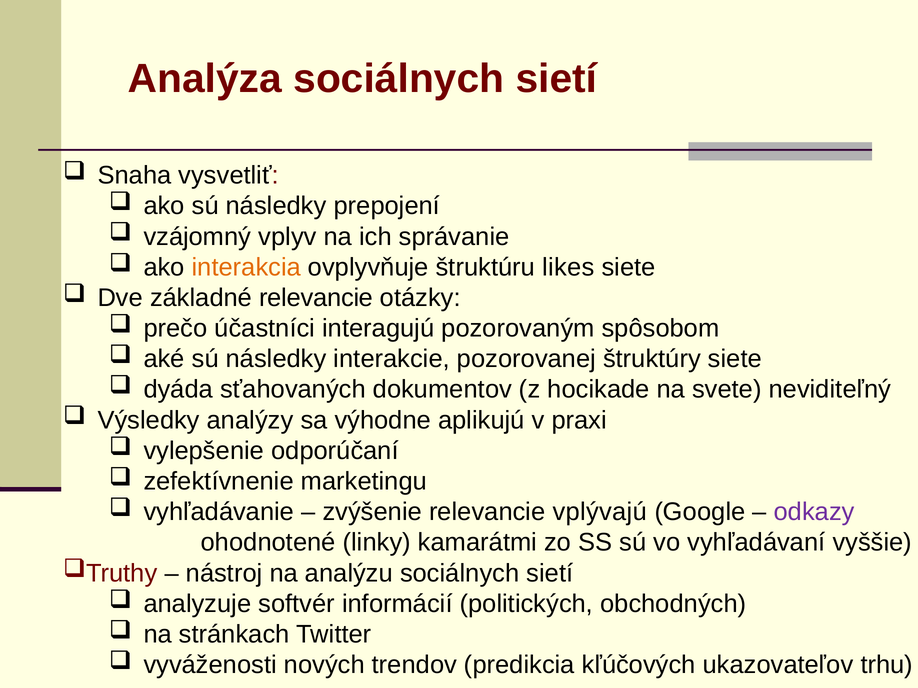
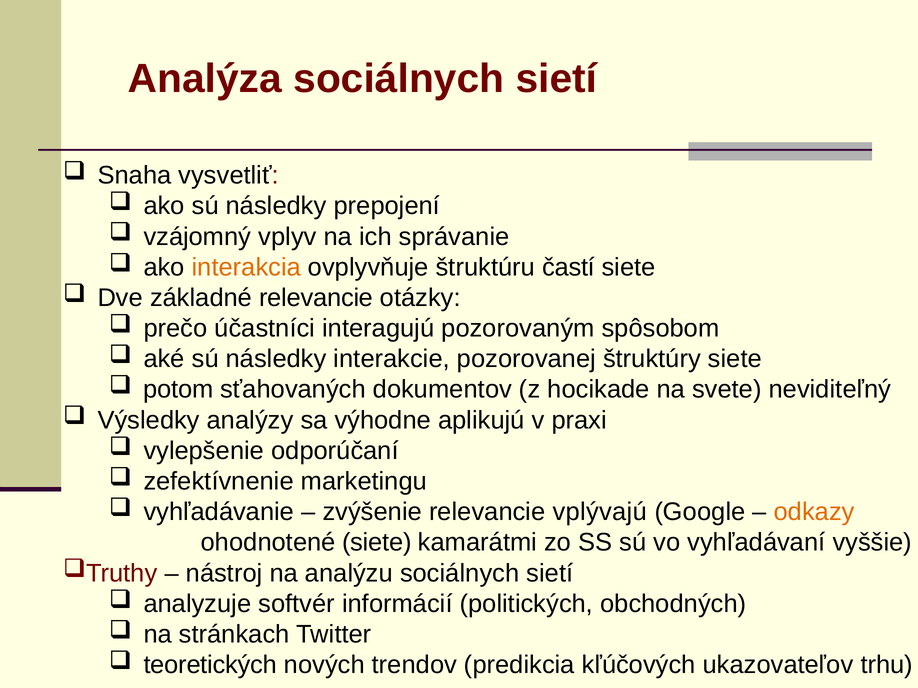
likes: likes -> častí
dyáda: dyáda -> potom
odkazy colour: purple -> orange
ohodnotené linky: linky -> siete
vyváženosti: vyváženosti -> teoretických
